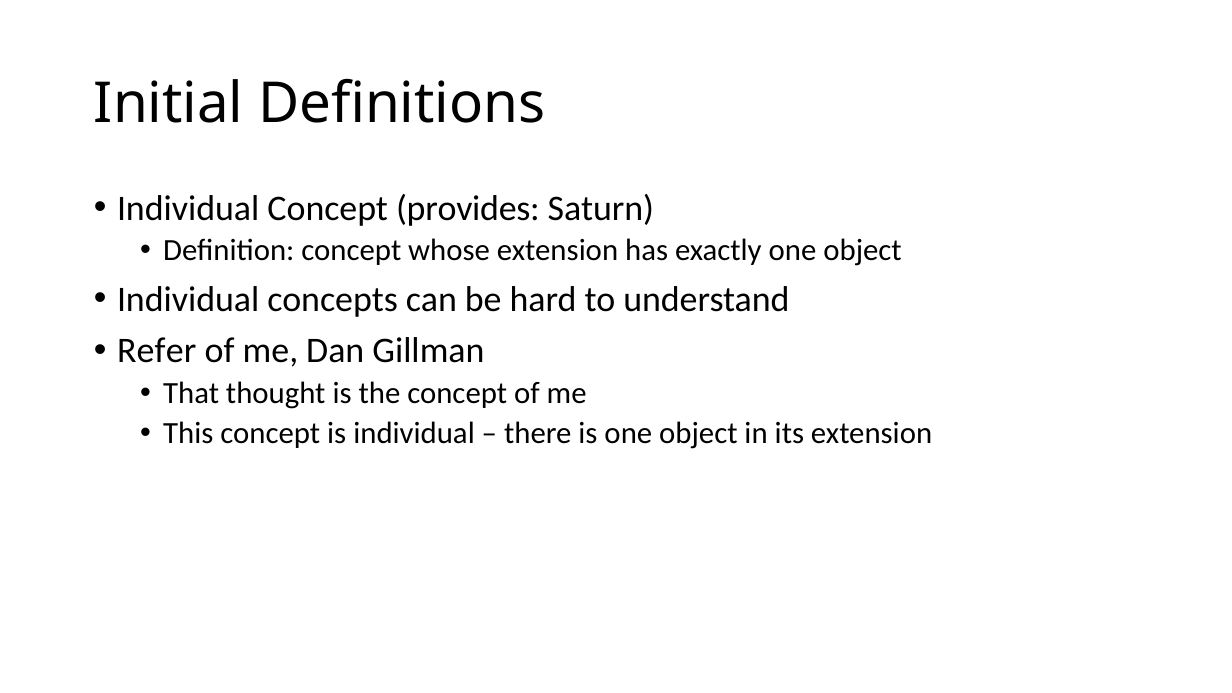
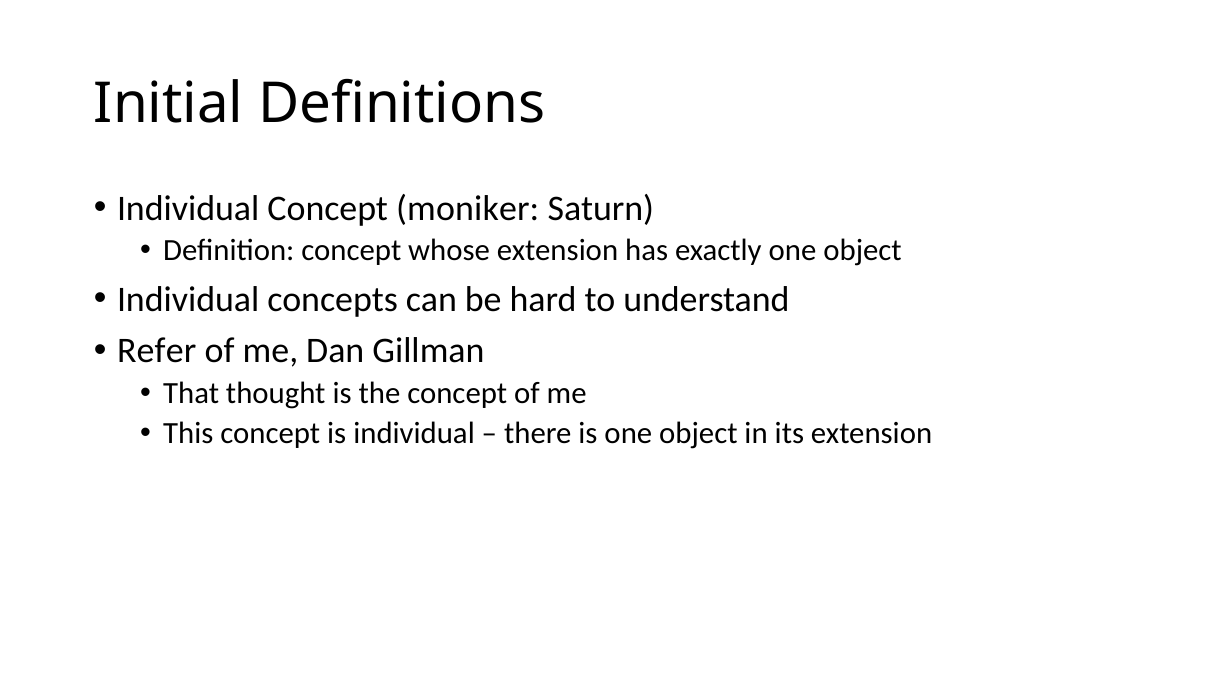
provides: provides -> moniker
